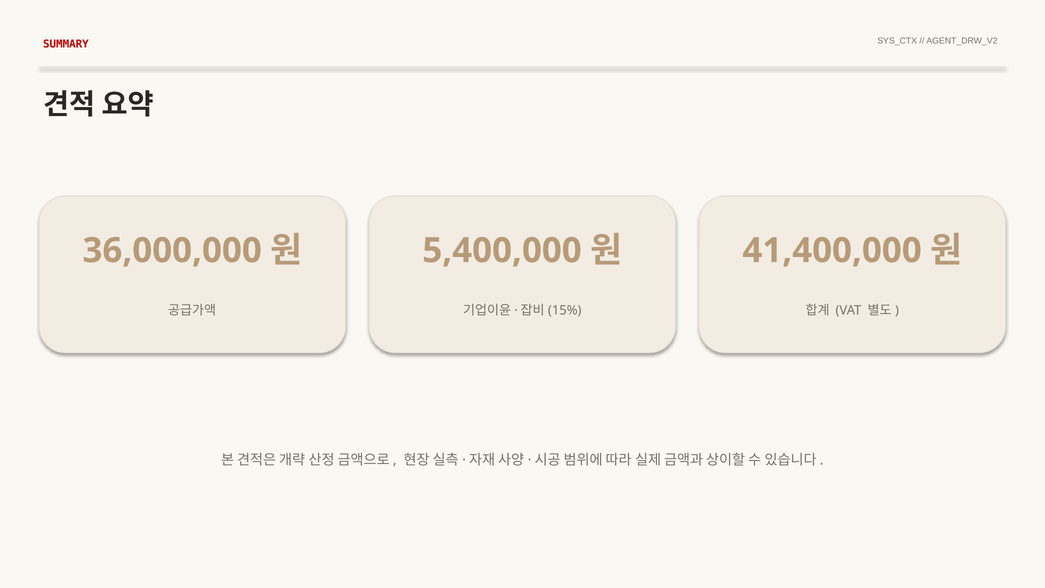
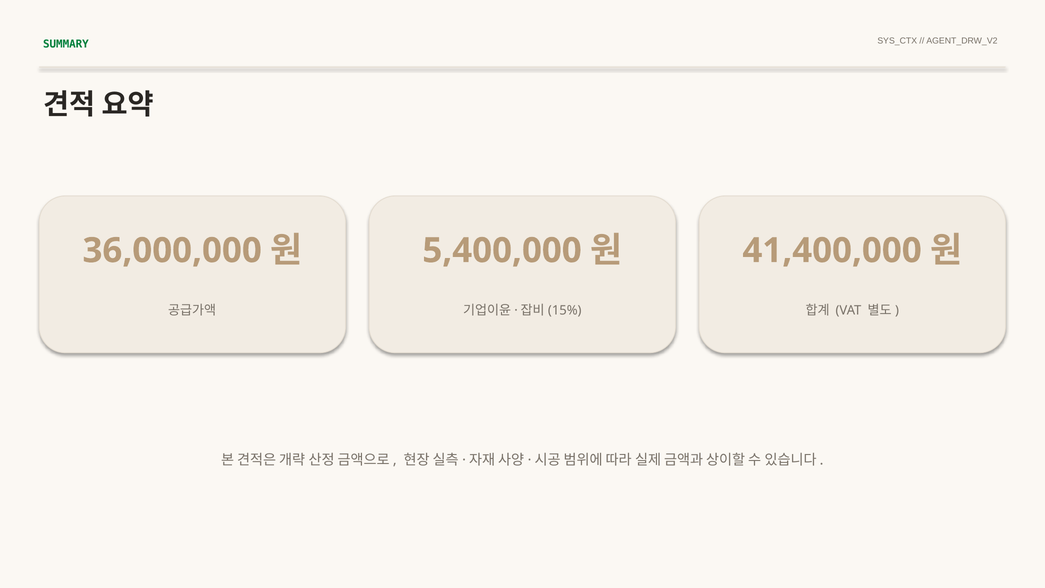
SUMMARY colour: red -> green
